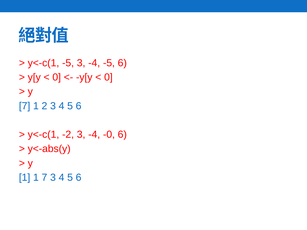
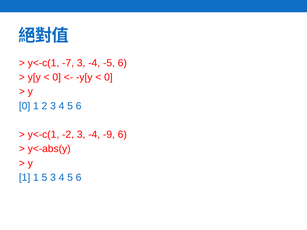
y<-c(1 -5: -5 -> -7
7 at (25, 106): 7 -> 0
-0: -0 -> -9
1 7: 7 -> 5
